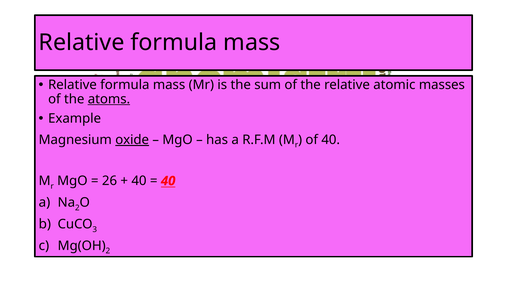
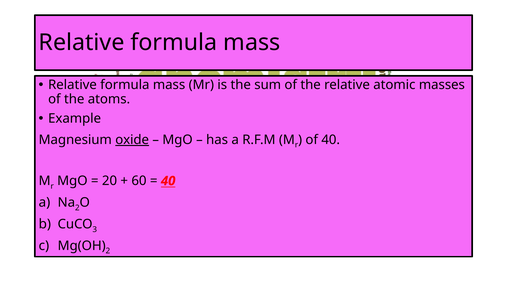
atoms underline: present -> none
26: 26 -> 20
40 at (139, 181): 40 -> 60
